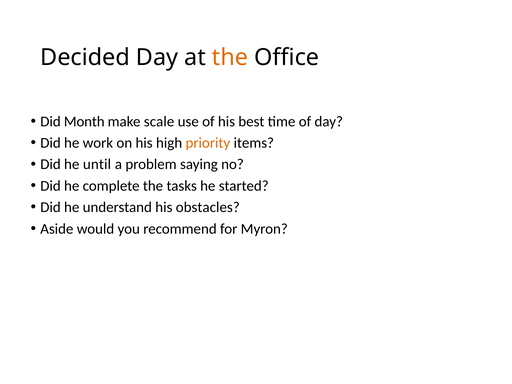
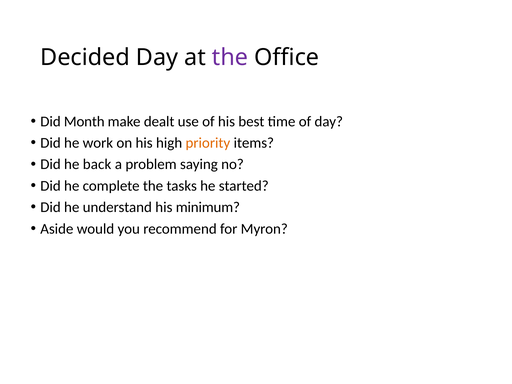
the at (230, 57) colour: orange -> purple
scale: scale -> dealt
until: until -> back
obstacles: obstacles -> minimum
